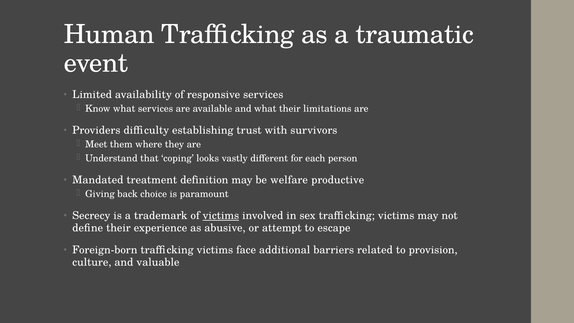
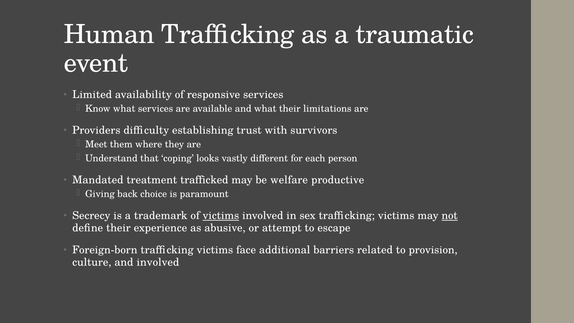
definition: definition -> trafficked
not underline: none -> present
and valuable: valuable -> involved
